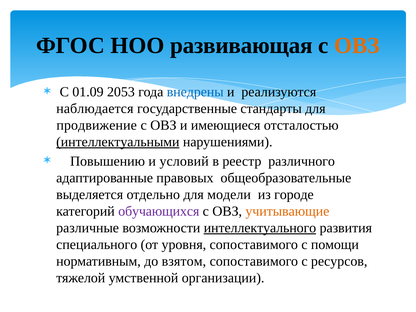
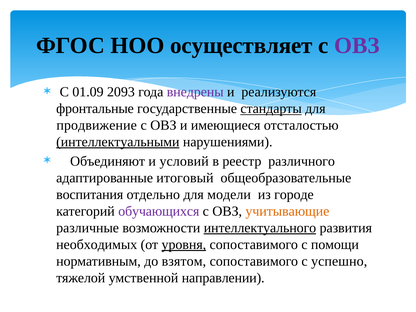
развивающая: развивающая -> осуществляет
ОВЗ at (357, 45) colour: orange -> purple
2053: 2053 -> 2093
внедрены colour: blue -> purple
наблюдается: наблюдается -> фронтальные
стандарты underline: none -> present
Повышению: Повышению -> Объединяют
правовых: правовых -> итоговый
выделяется: выделяется -> воспитания
специального: специального -> необходимых
уровня underline: none -> present
ресурсов: ресурсов -> успешно
организации: организации -> направлении
